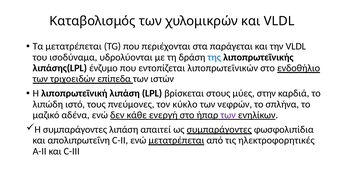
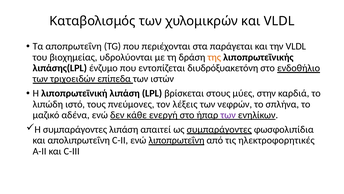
Τα μετατρέπεται: μετατρέπεται -> αποπρωτεΐνη
ισοδύναμα: ισοδύναμα -> βιοχημείας
της colour: blue -> orange
λιποπρωτεϊνικών: λιποπρωτεϊνικών -> διυδρόξυακετόνη
κύκλο: κύκλο -> λέξεις
ενώ μετατρέπεται: μετατρέπεται -> λιποπρωτεΐνη
